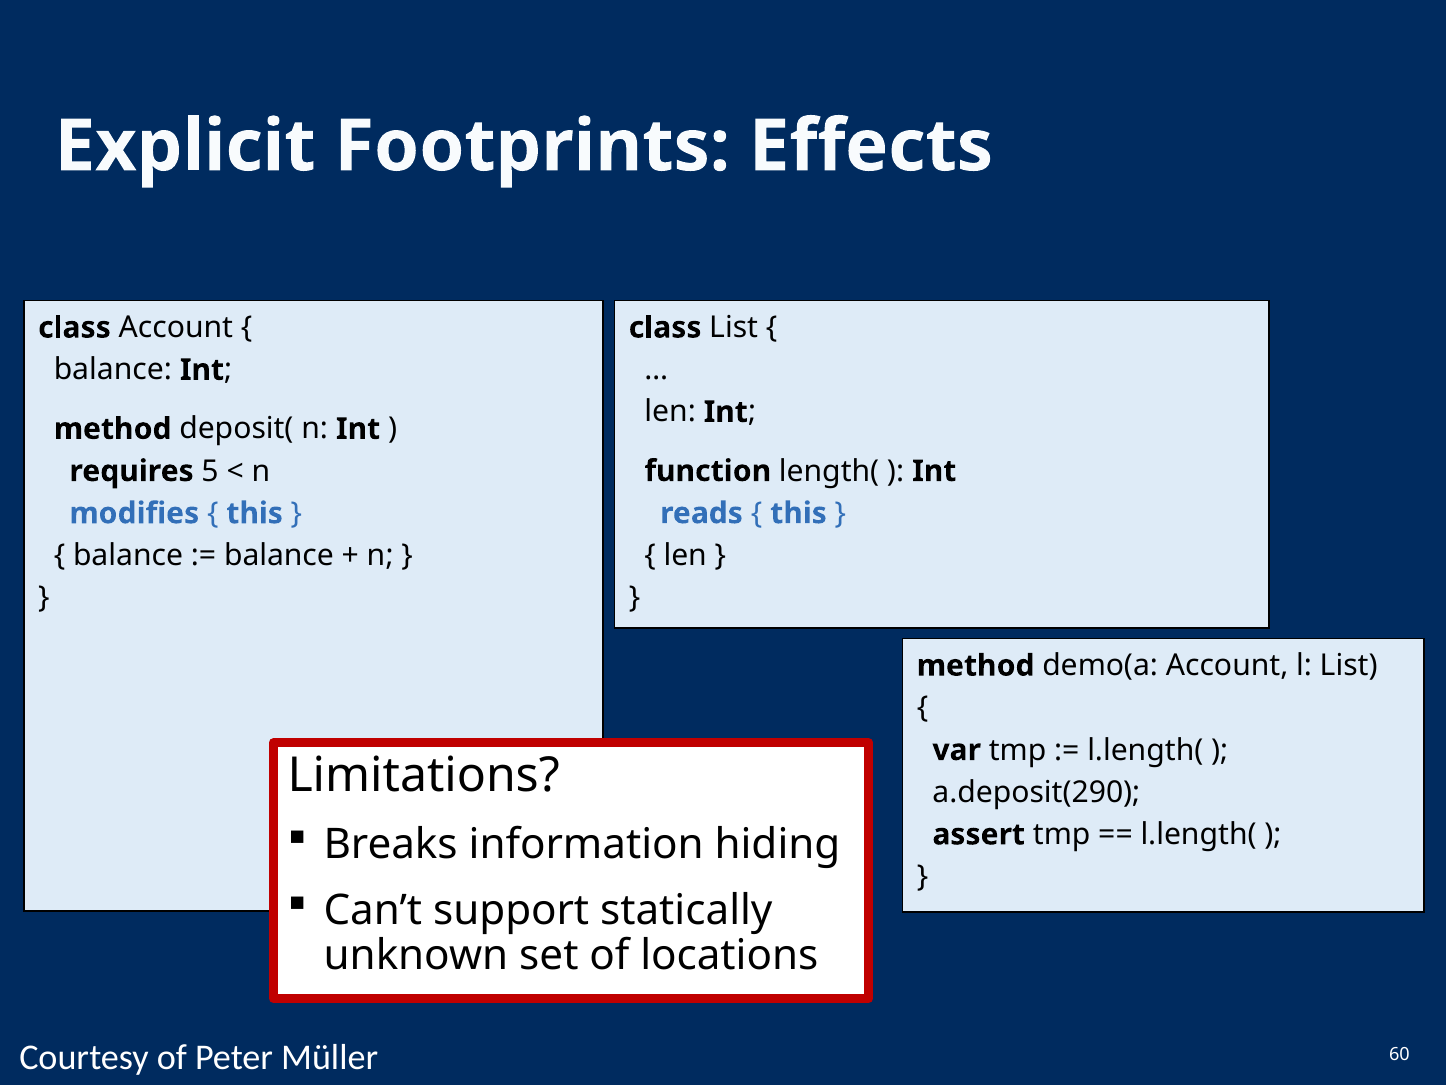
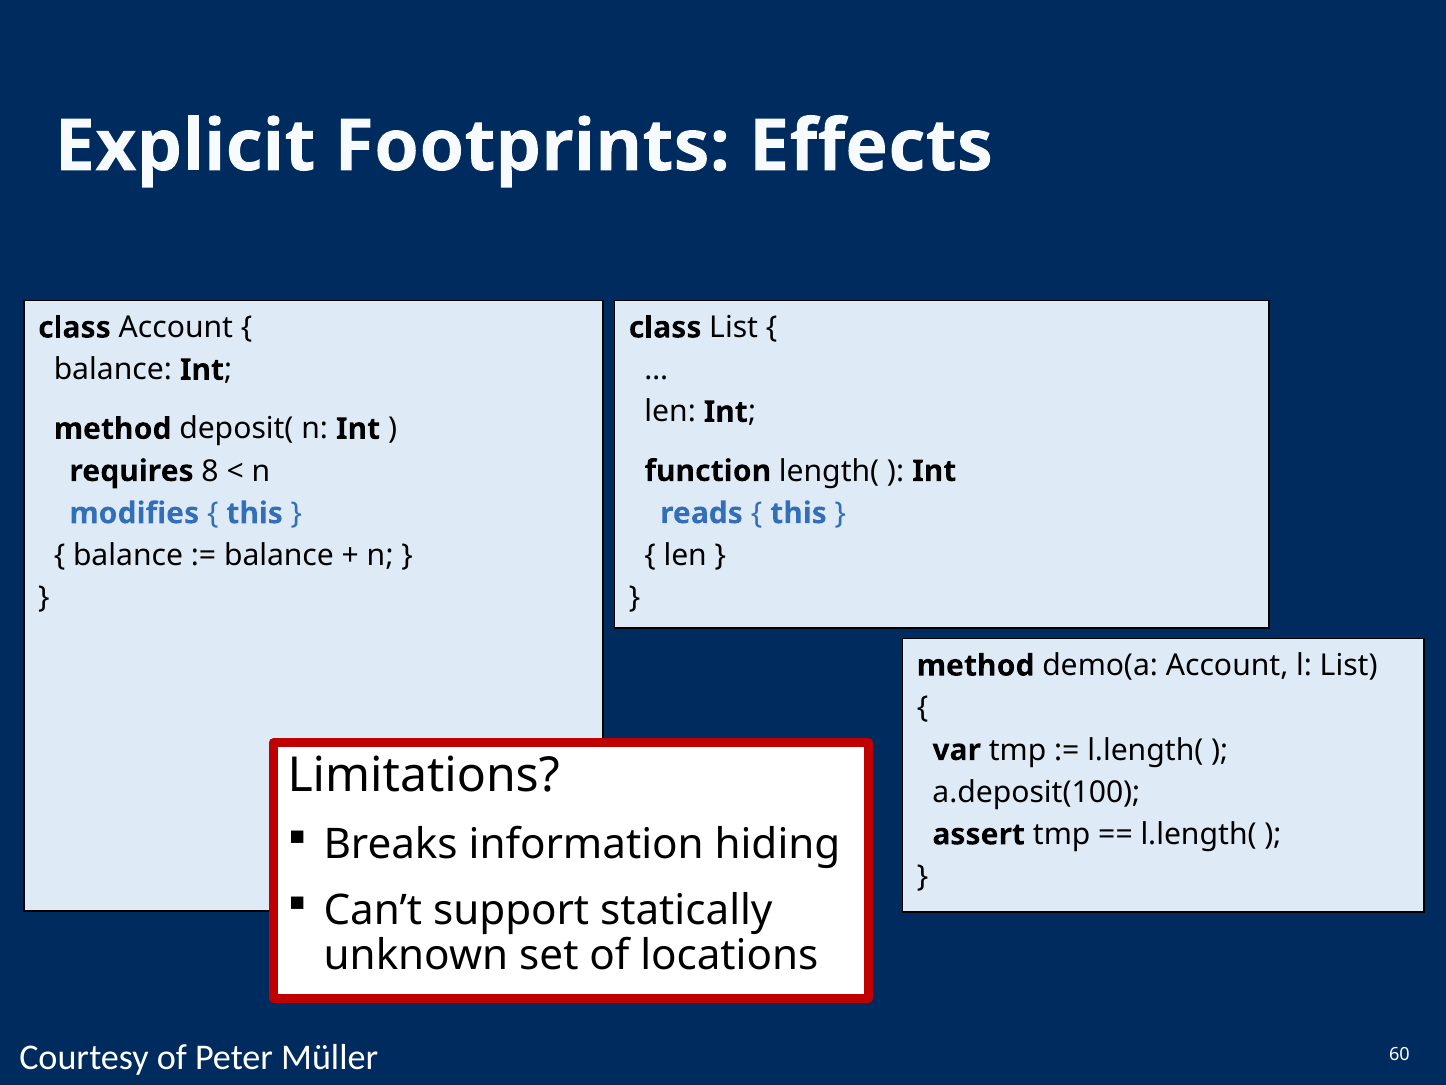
5: 5 -> 8
a.deposit(290: a.deposit(290 -> a.deposit(100
